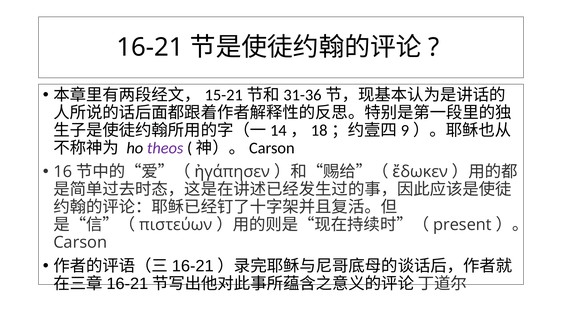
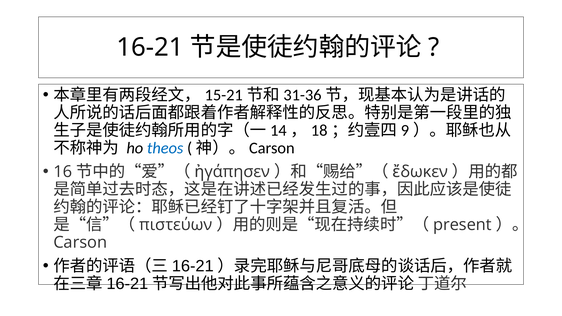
theos colour: purple -> blue
